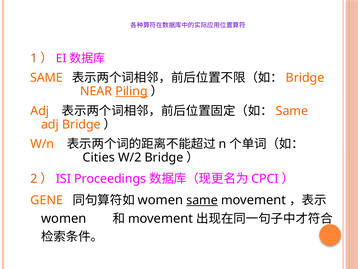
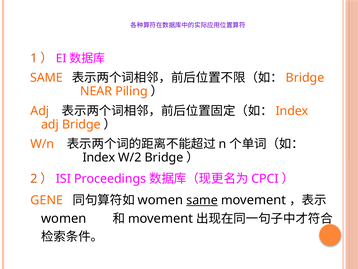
Piling underline: present -> none
Same at (292, 111): Same -> Index
Cities at (99, 157): Cities -> Index
